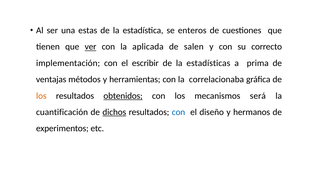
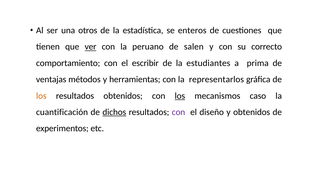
estas: estas -> otros
aplicada: aplicada -> peruano
implementación: implementación -> comportamiento
estadísticas: estadísticas -> estudiantes
correlacionaba: correlacionaba -> representarlos
obtenidos at (123, 96) underline: present -> none
los at (180, 96) underline: none -> present
será: será -> caso
con at (179, 112) colour: blue -> purple
y hermanos: hermanos -> obtenidos
